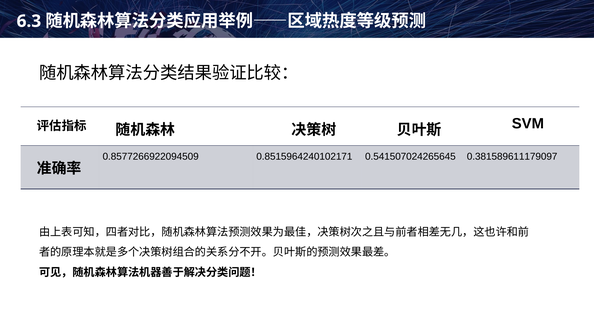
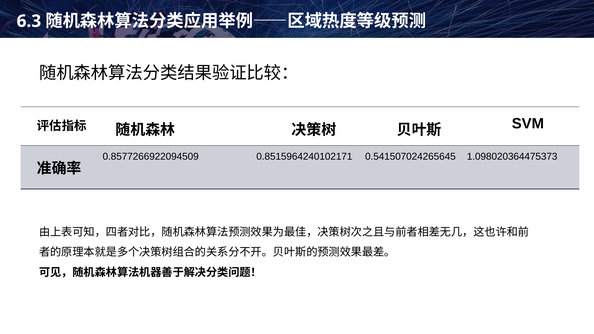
0.381589611179097: 0.381589611179097 -> 1.098020364475373
